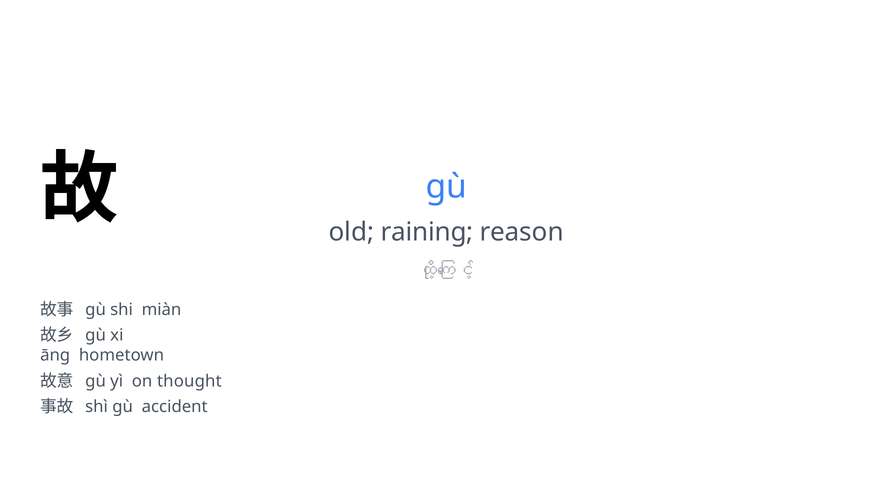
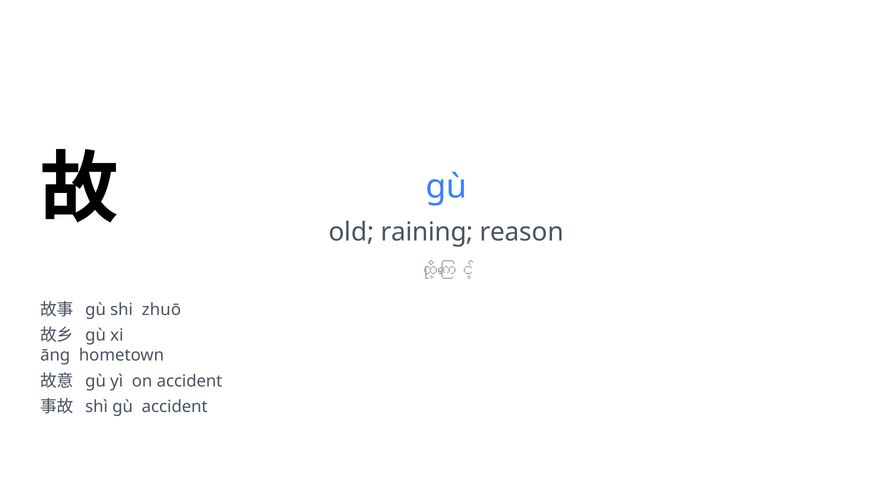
miàn: miàn -> zhuō
on thought: thought -> accident
